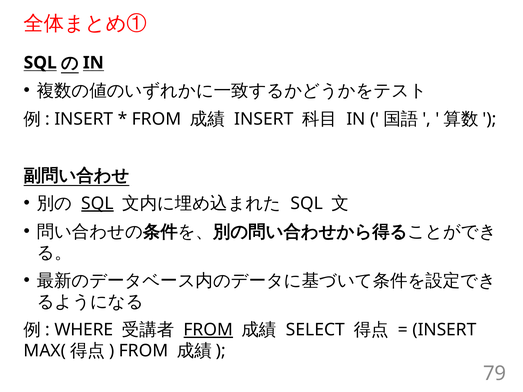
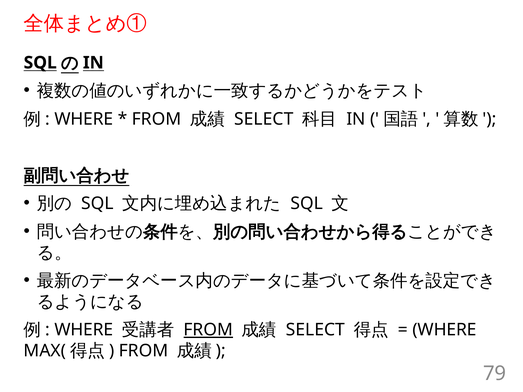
INSERT at (84, 119): INSERT -> WHERE
INSERT at (264, 119): INSERT -> SELECT
SQL at (97, 204) underline: present -> none
INSERT at (444, 330): INSERT -> WHERE
